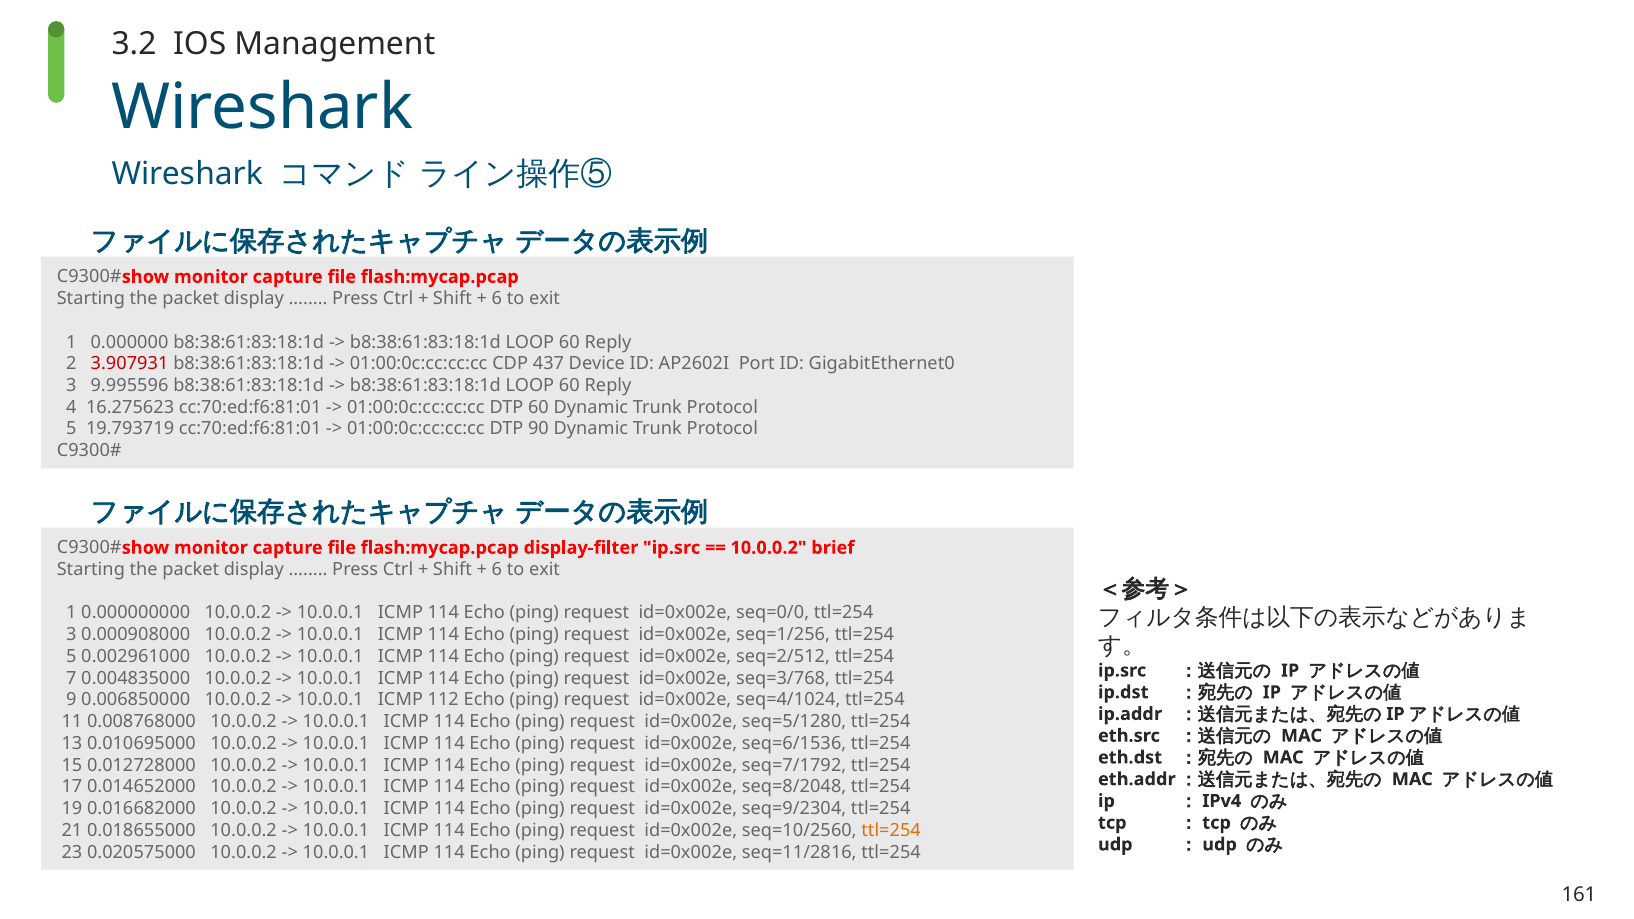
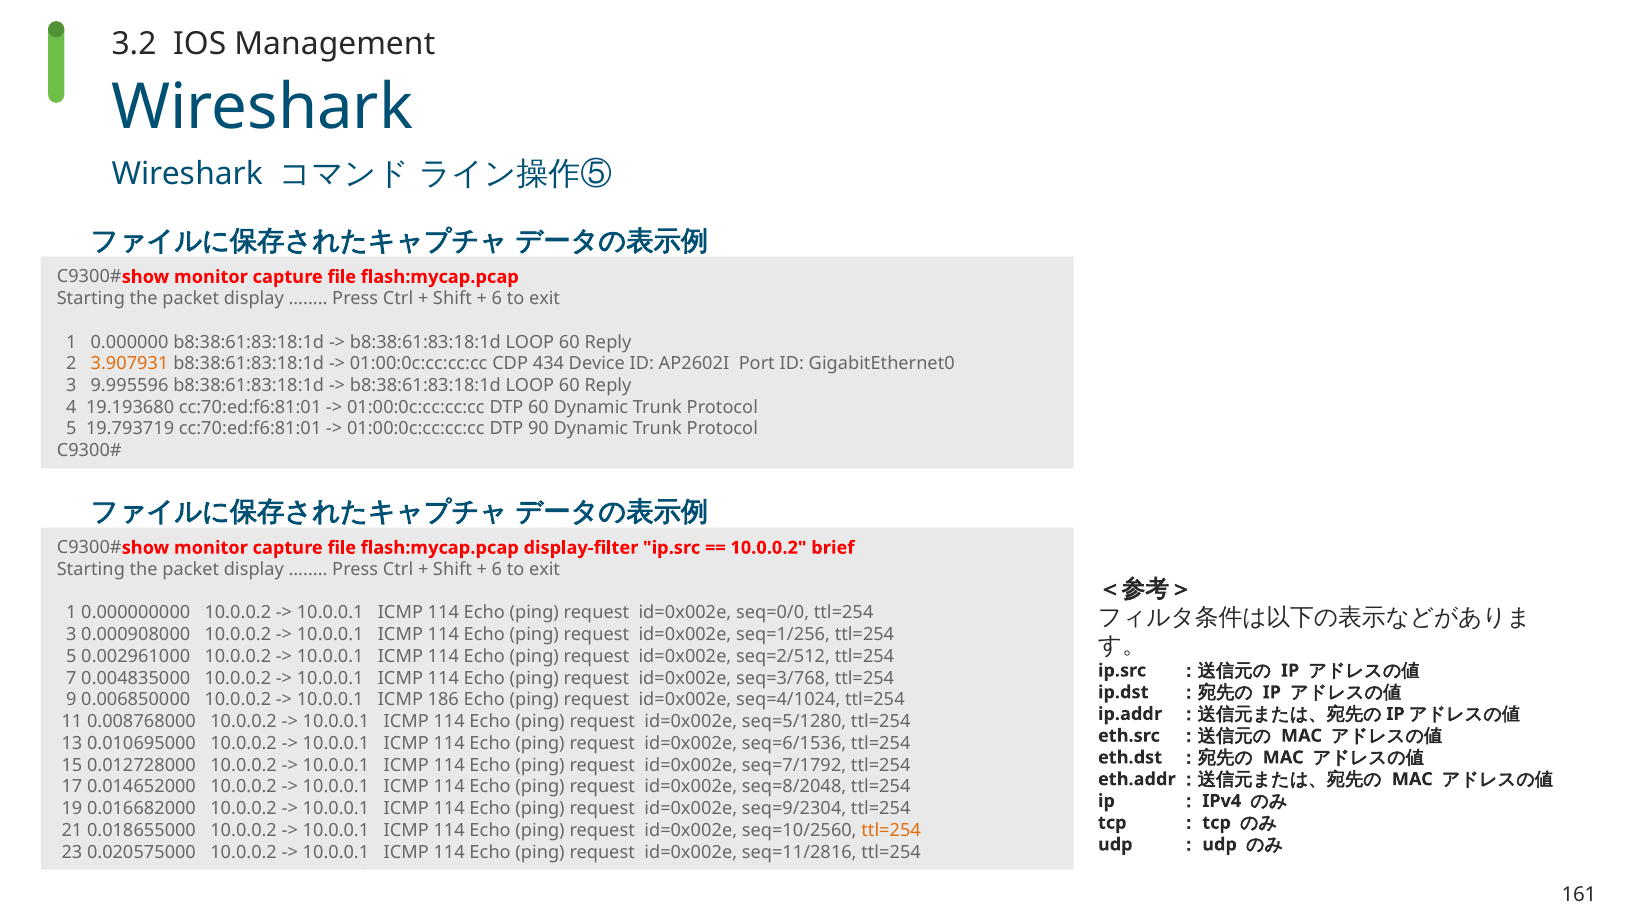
3.907931 colour: red -> orange
437: 437 -> 434
16.275623: 16.275623 -> 19.193680
112: 112 -> 186
